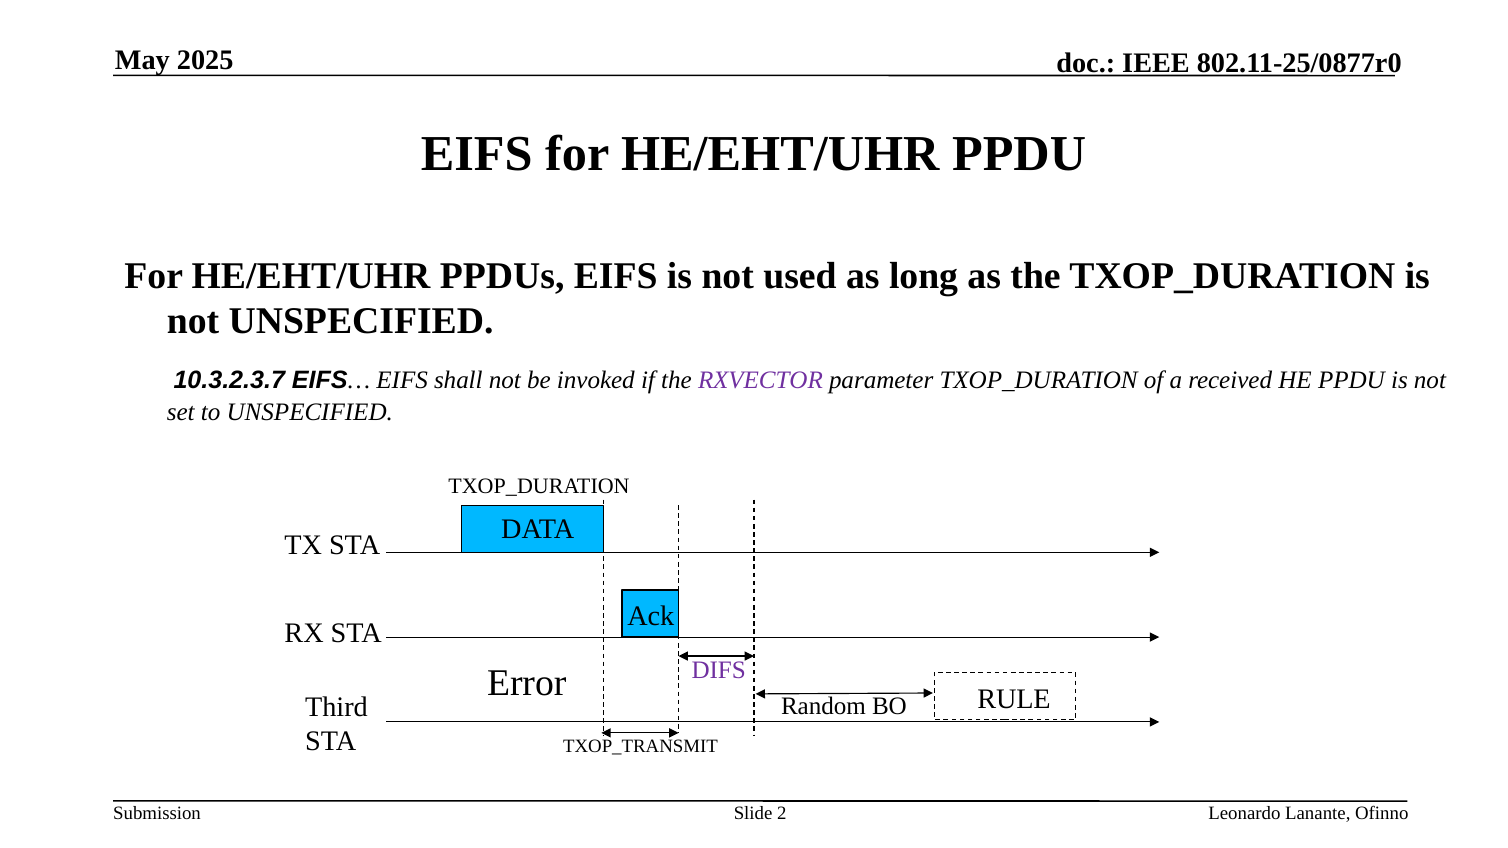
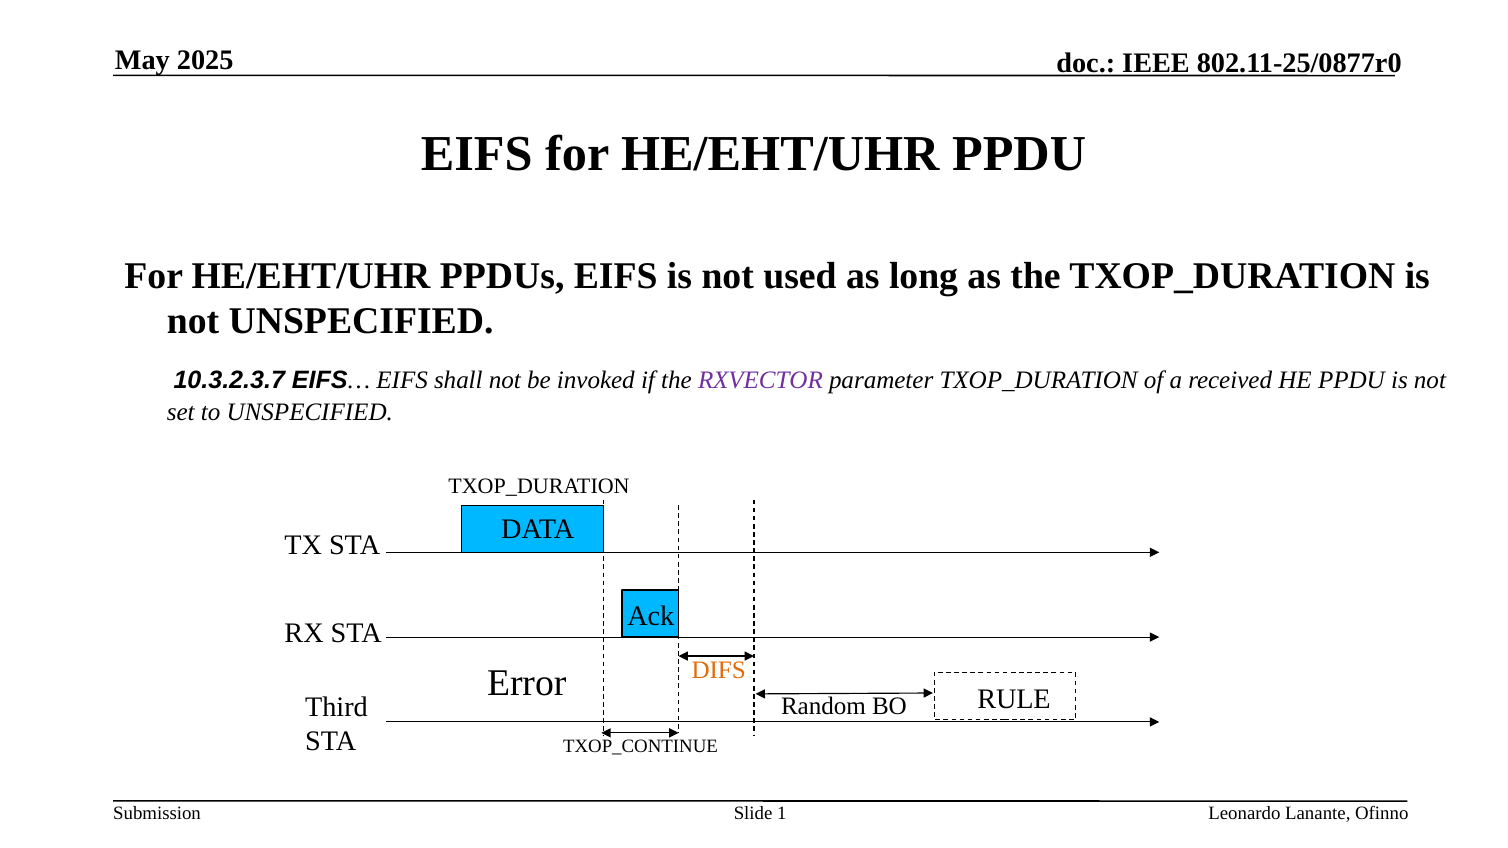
DIFS colour: purple -> orange
TXOP_TRANSMIT: TXOP_TRANSMIT -> TXOP_CONTINUE
2: 2 -> 1
